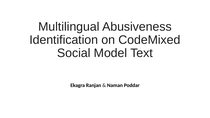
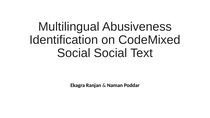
Social Model: Model -> Social
